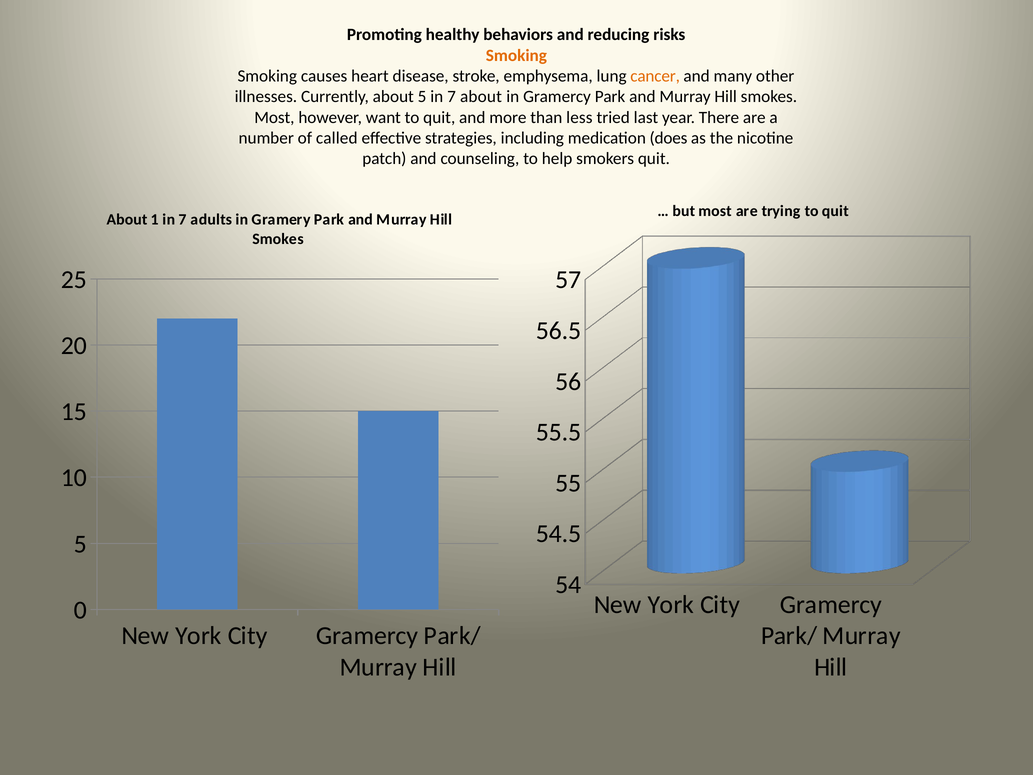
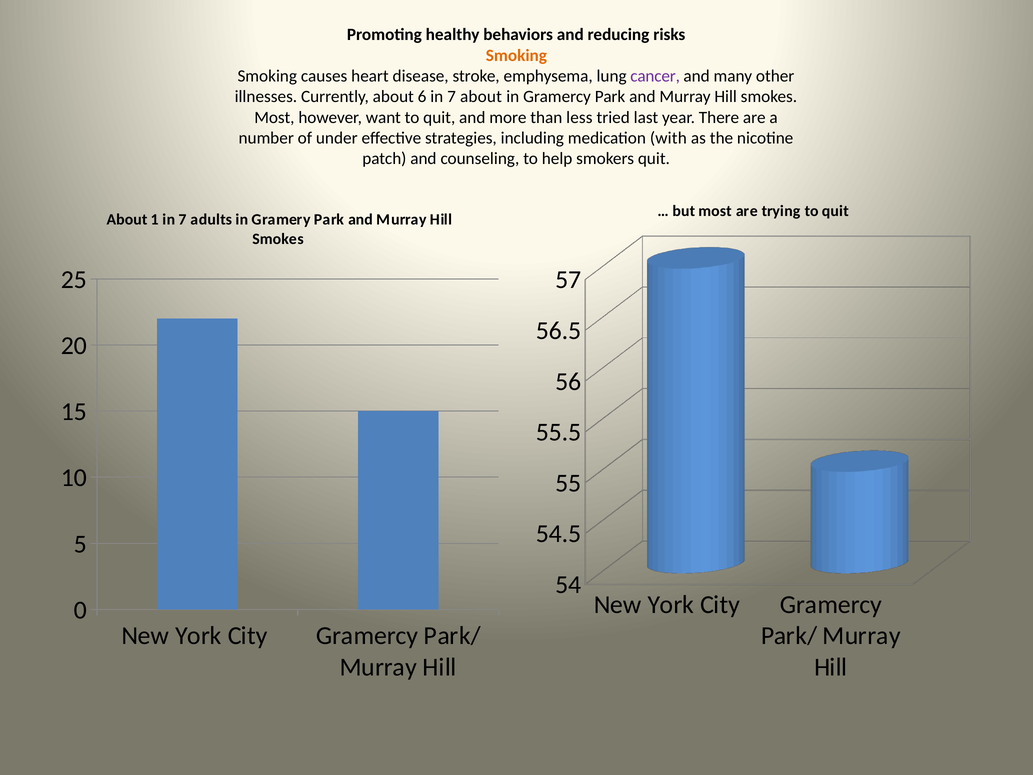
cancer colour: orange -> purple
about 5: 5 -> 6
called: called -> under
does: does -> with
